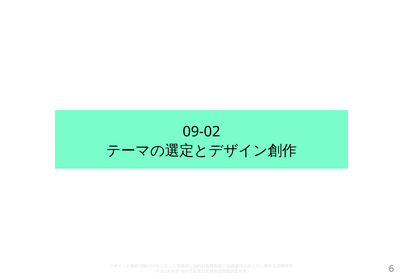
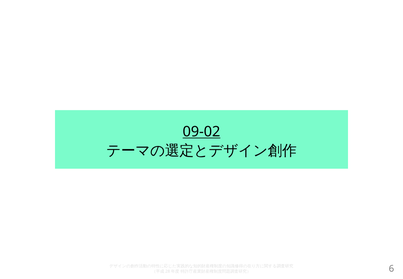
09-02 underline: none -> present
